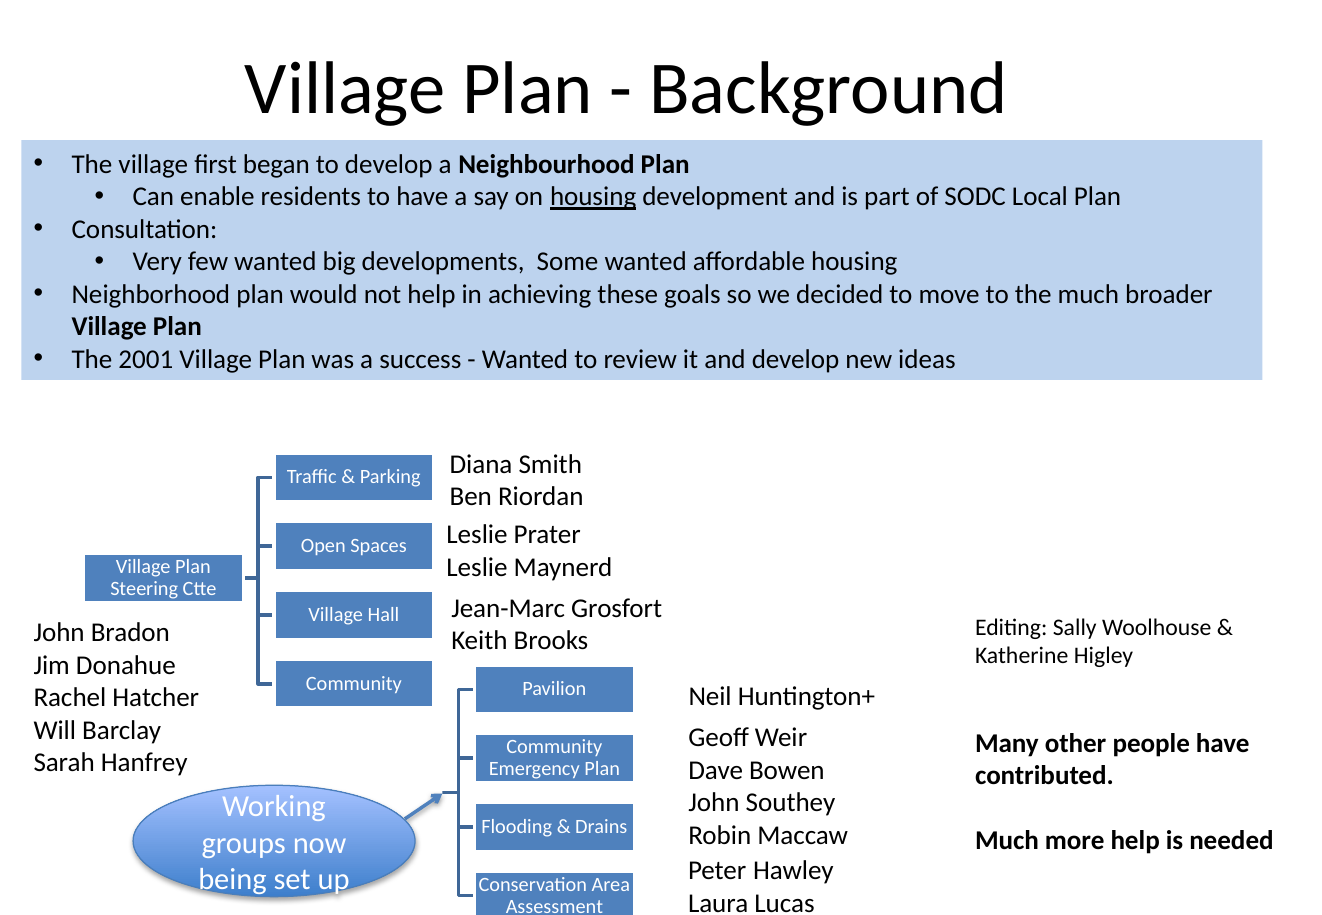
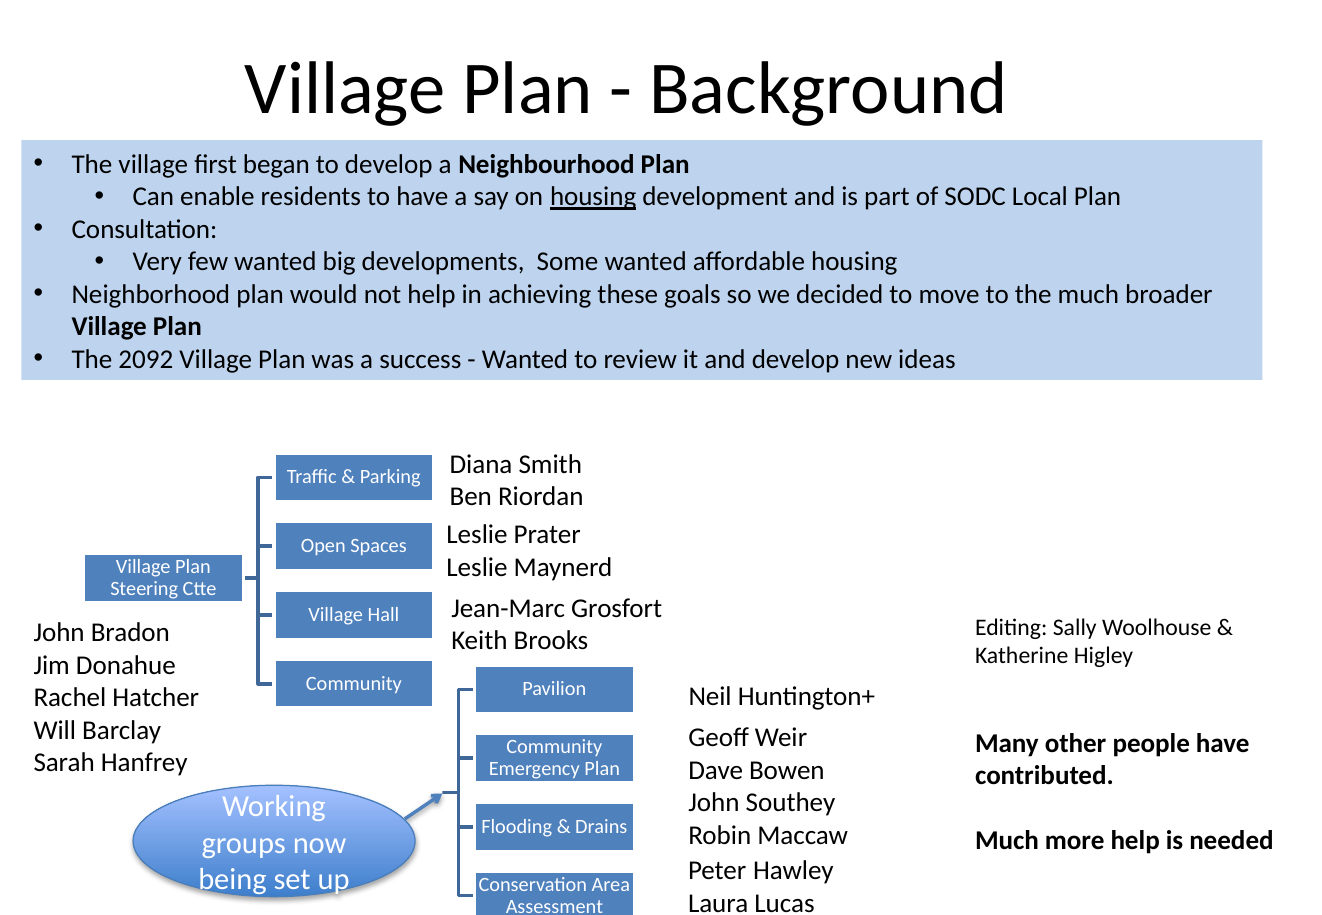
2001: 2001 -> 2092
